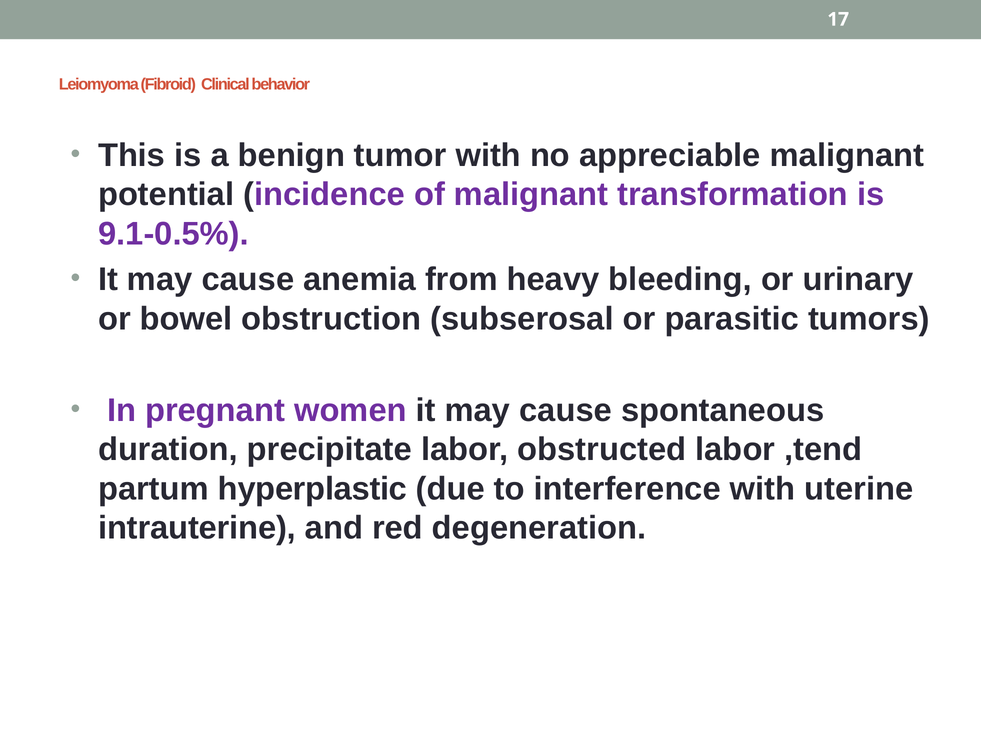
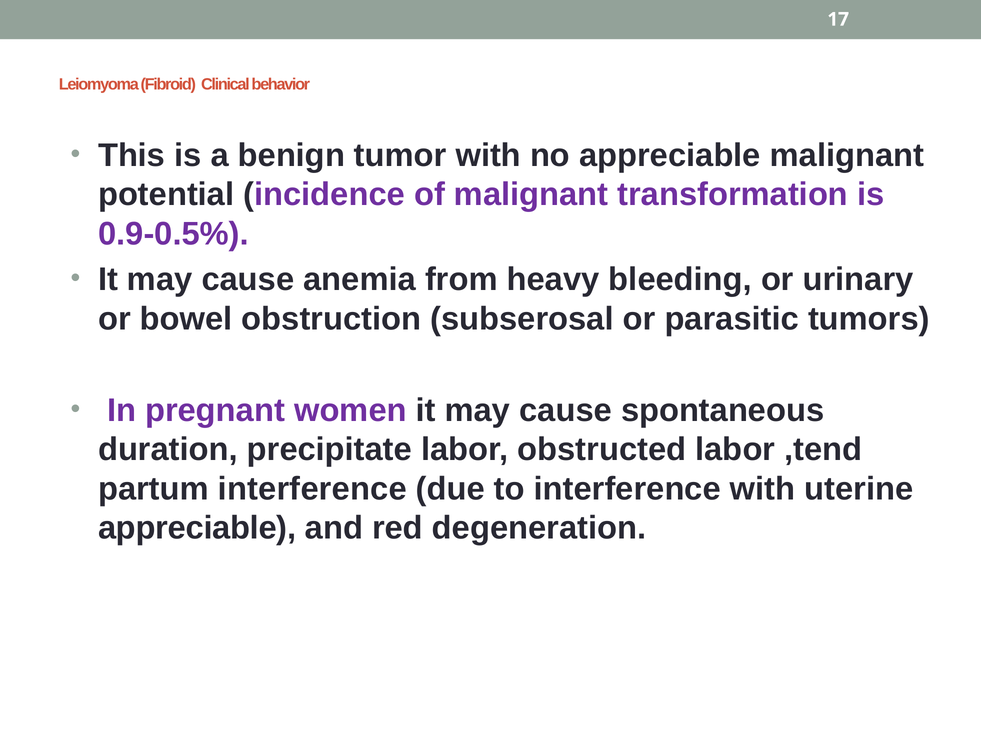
9.1-0.5%: 9.1-0.5% -> 0.9-0.5%
partum hyperplastic: hyperplastic -> interference
intrauterine at (197, 528): intrauterine -> appreciable
